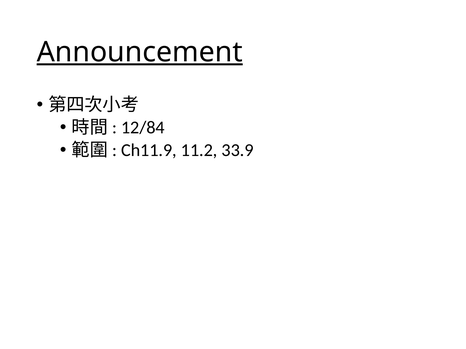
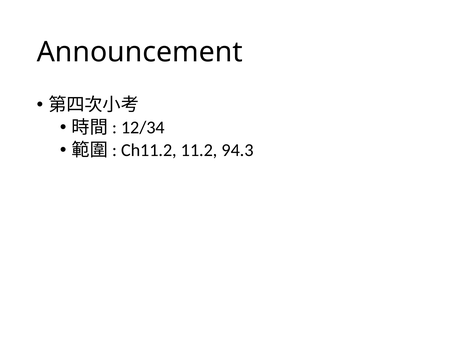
Announcement underline: present -> none
12/84: 12/84 -> 12/34
Ch11.9: Ch11.9 -> Ch11.2
33.9: 33.9 -> 94.3
